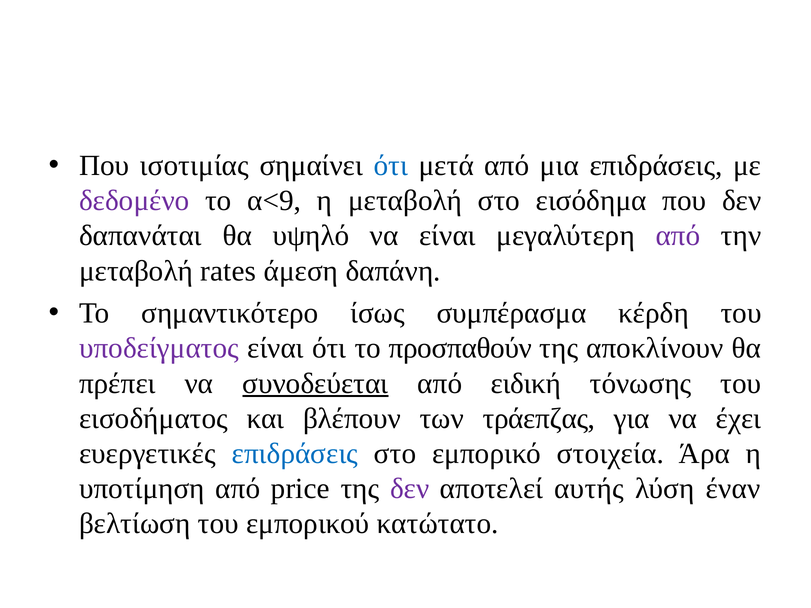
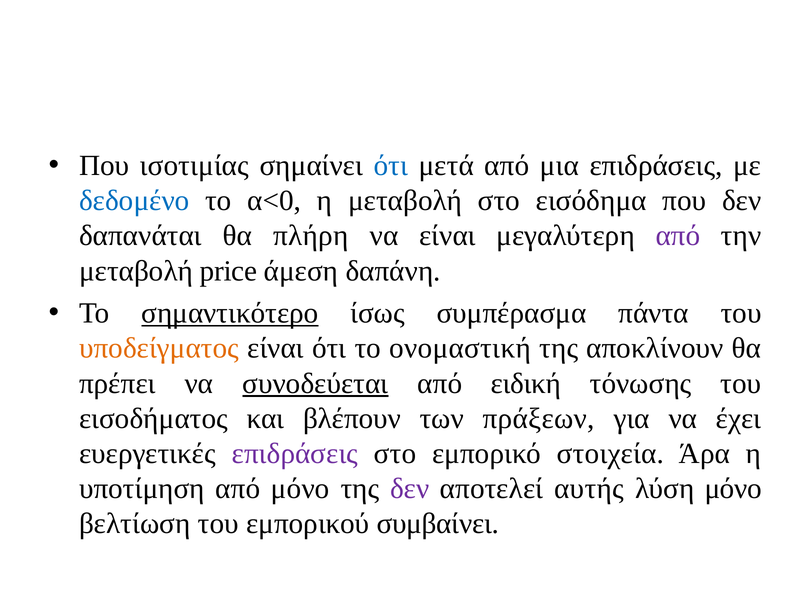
δεδομένο colour: purple -> blue
α<9: α<9 -> α<0
υψηλό: υψηλό -> πλήρη
rates: rates -> price
σημαντικότερο underline: none -> present
κέρδη: κέρδη -> πάντα
υποδείγματος colour: purple -> orange
προσπαθούν: προσπαθούν -> ονομαστική
τράεπζας: τράεπζας -> πράξεων
επιδράσεις at (295, 454) colour: blue -> purple
από price: price -> μόνο
λύση έναν: έναν -> μόνο
κατώτατο: κατώτατο -> συμβαίνει
